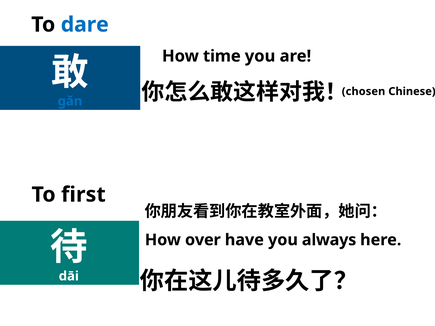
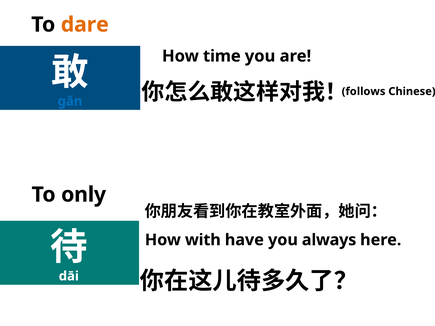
dare colour: blue -> orange
chosen: chosen -> follows
first: first -> only
over: over -> with
